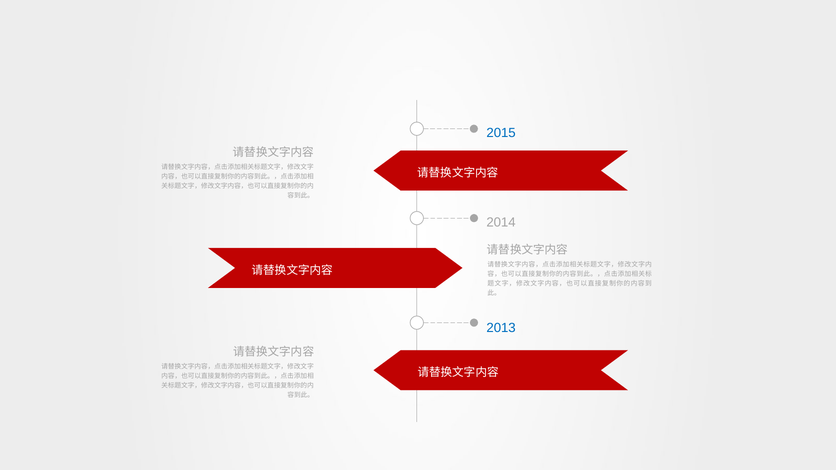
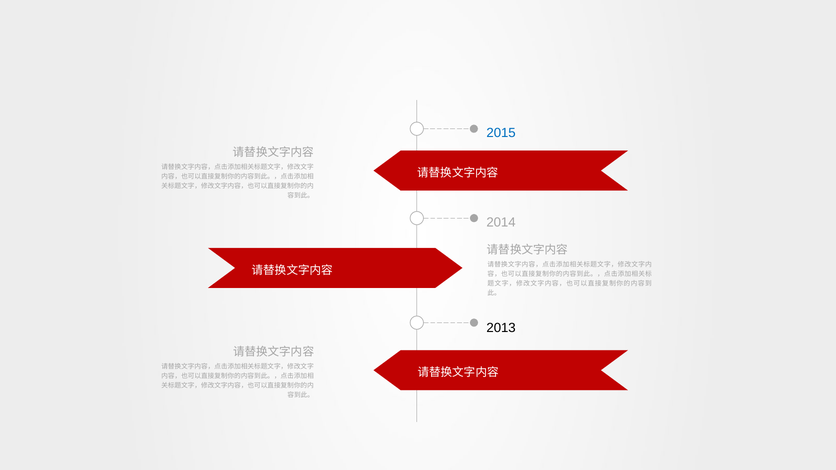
2013 colour: blue -> black
